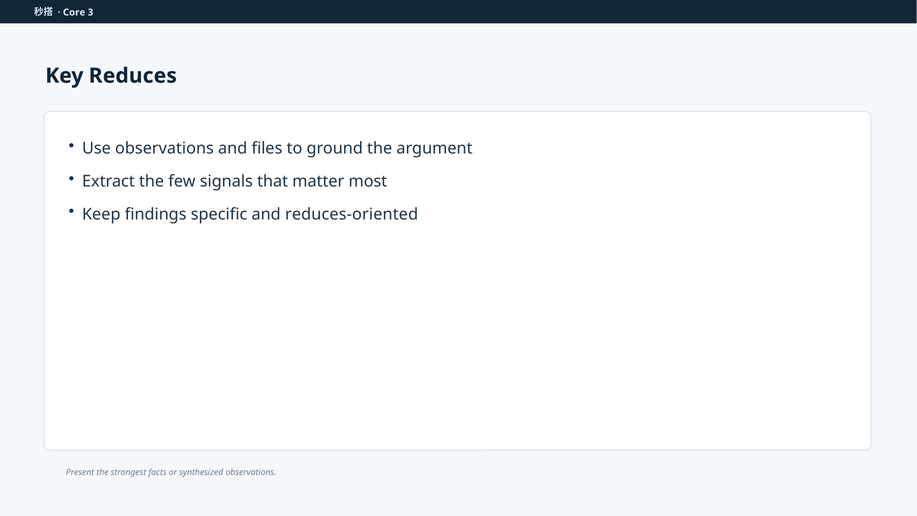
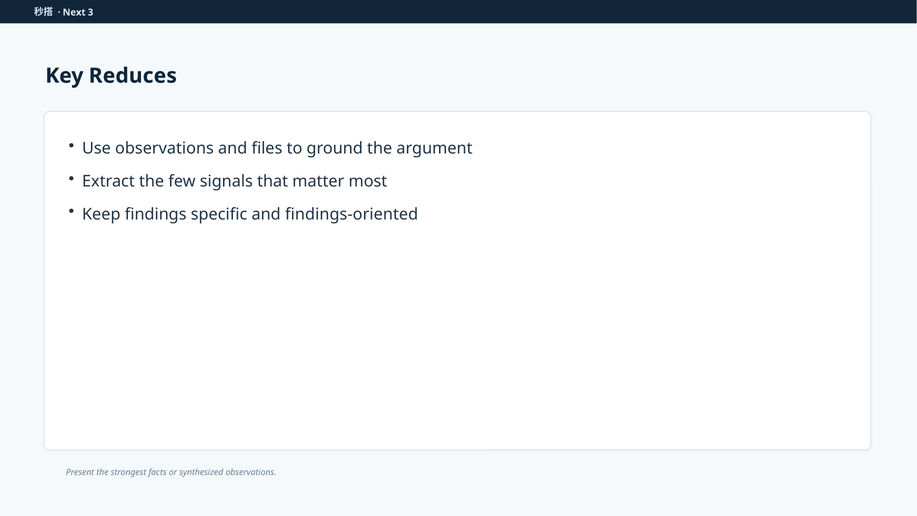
Core: Core -> Next
reduces-oriented: reduces-oriented -> findings-oriented
